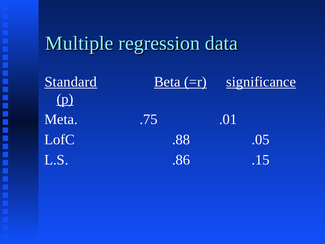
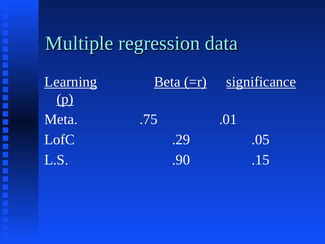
Standard: Standard -> Learning
.88: .88 -> .29
.86: .86 -> .90
